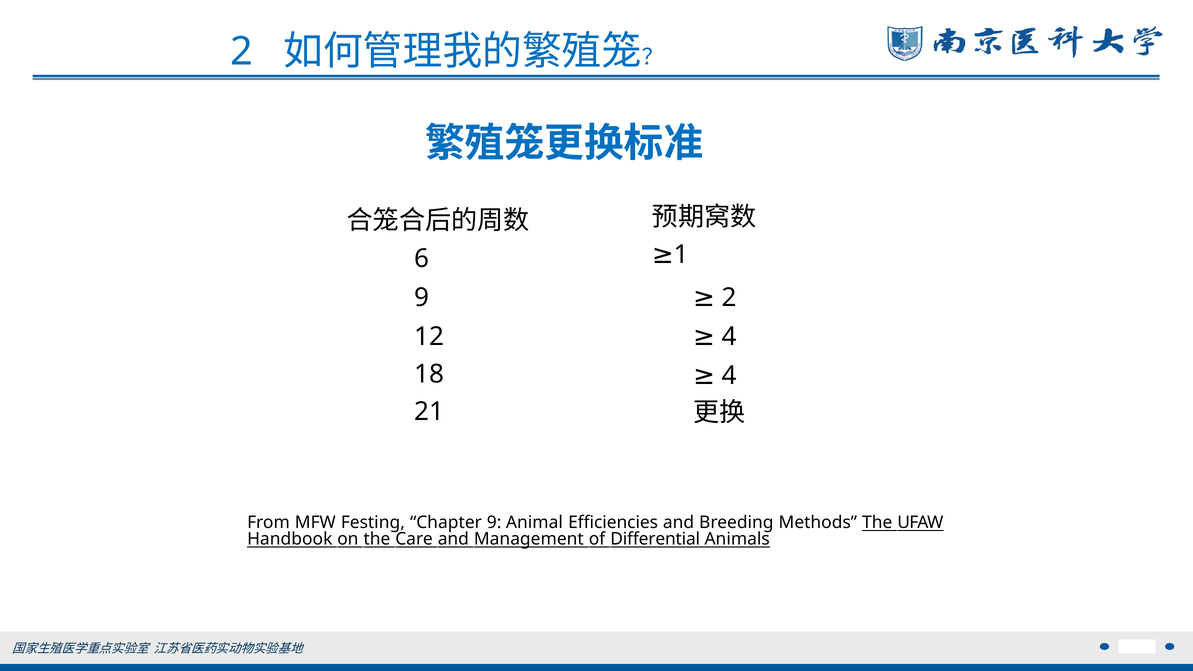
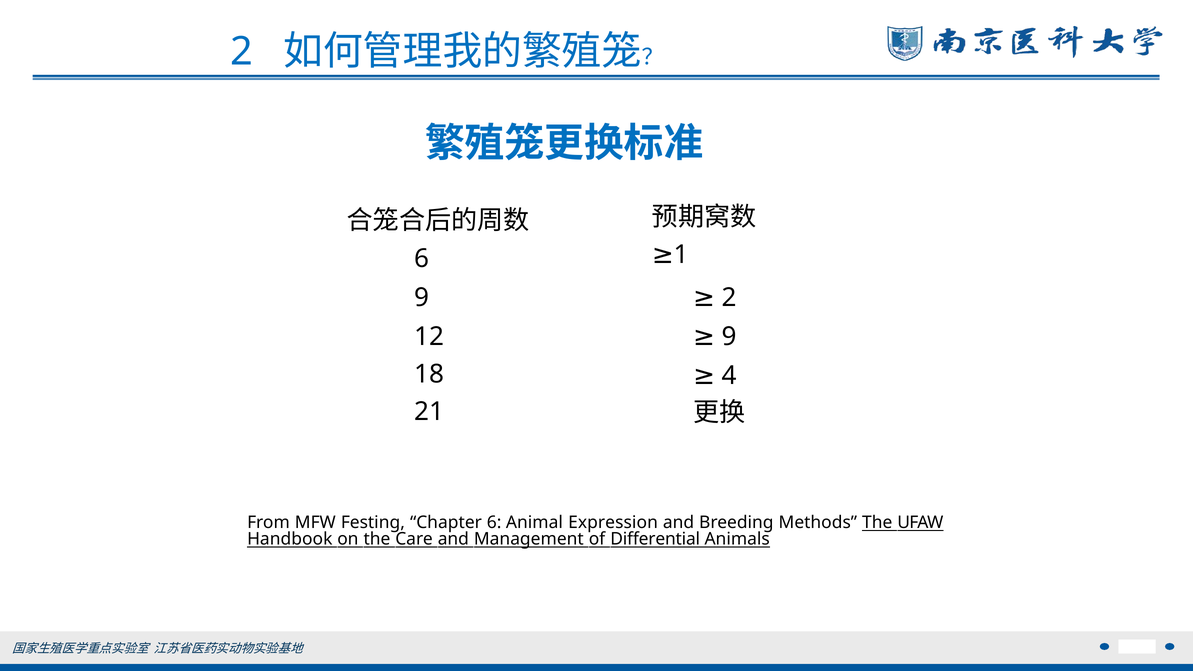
4 at (729, 337): 4 -> 9
Chapter 9: 9 -> 6
Efficiencies: Efficiencies -> Expression
